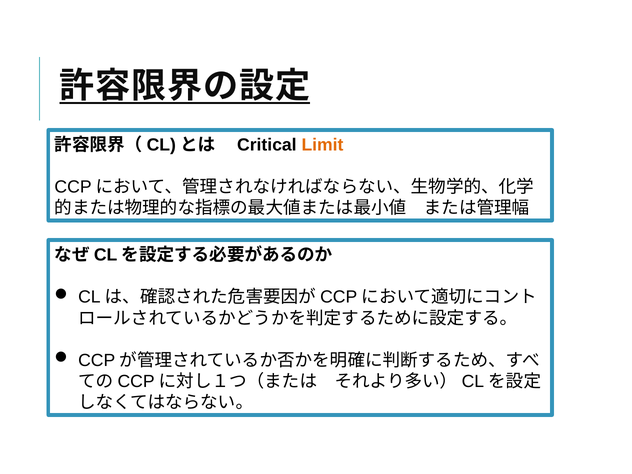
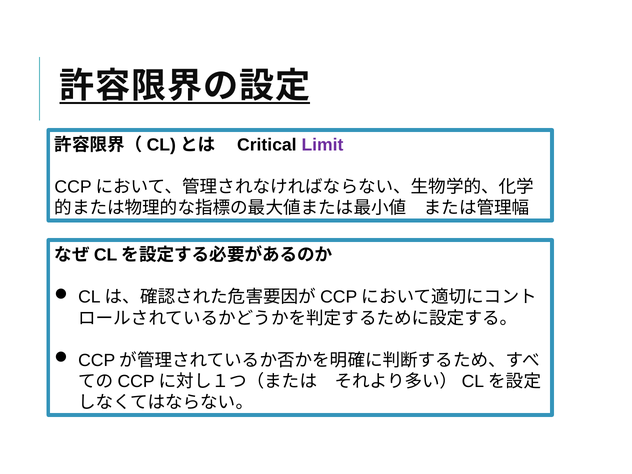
Limit colour: orange -> purple
